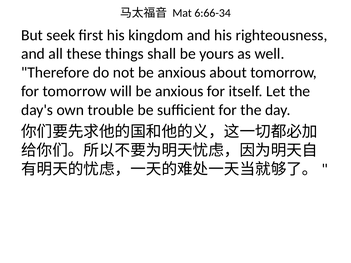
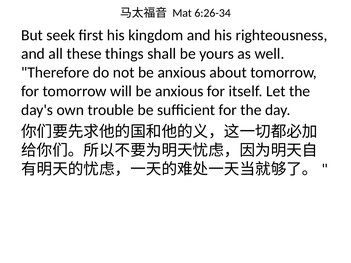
6:66-34: 6:66-34 -> 6:26-34
